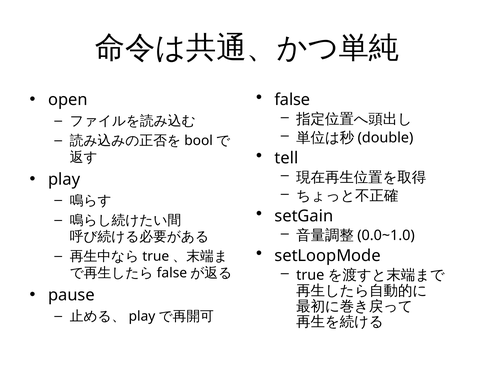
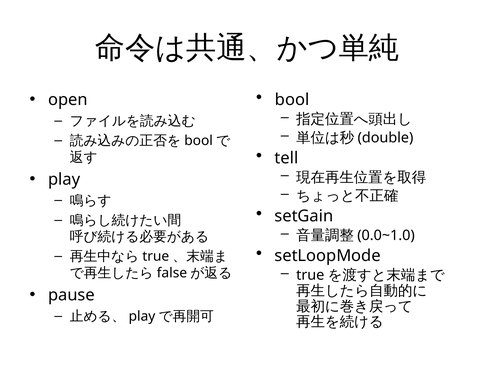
false: false -> bool
